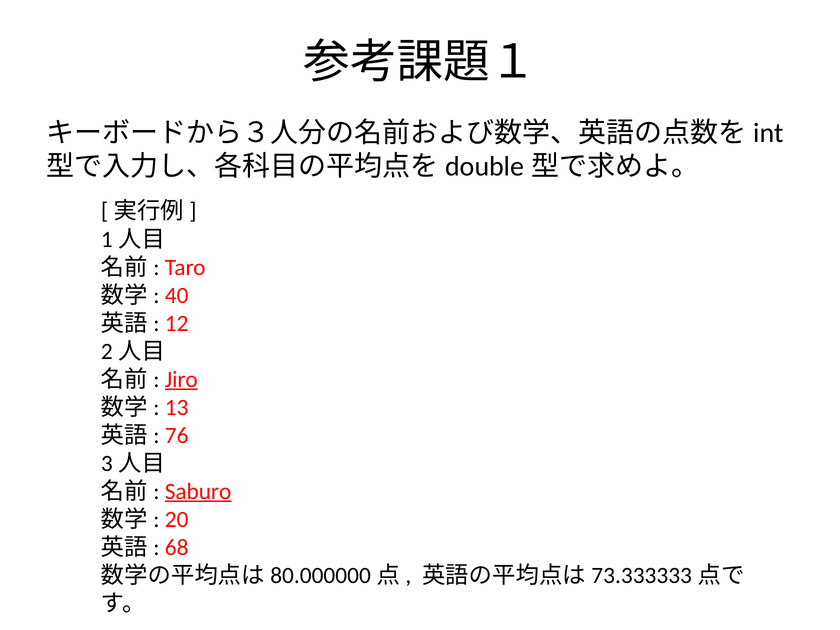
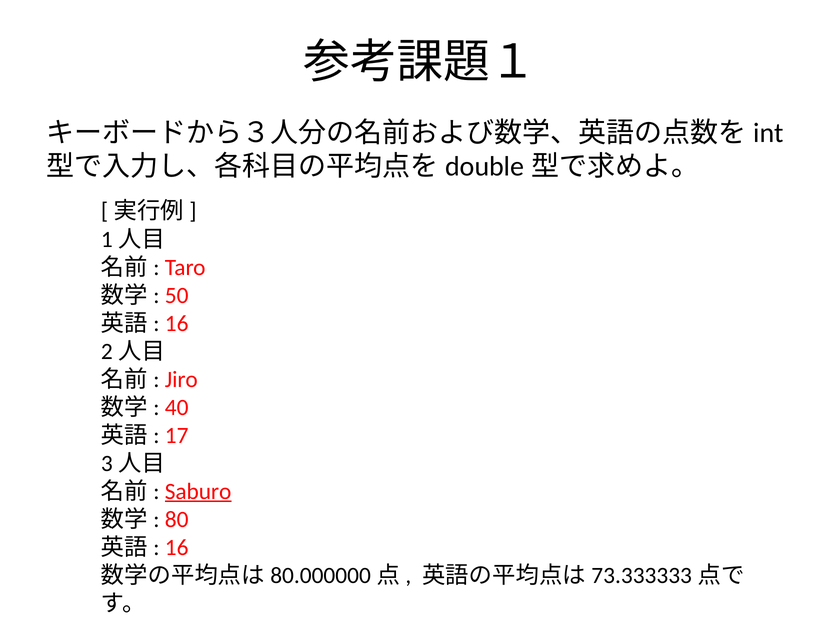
40: 40 -> 50
12 at (177, 323): 12 -> 16
Jiro underline: present -> none
13: 13 -> 40
76: 76 -> 17
20: 20 -> 80
68 at (177, 547): 68 -> 16
